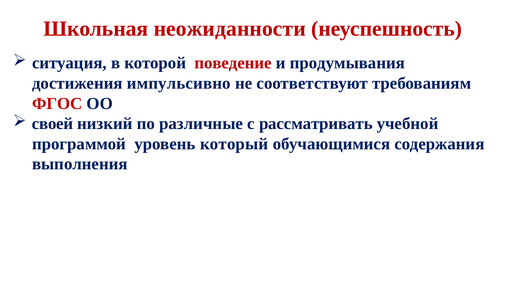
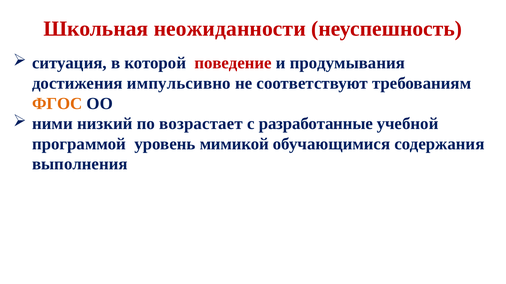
ФГОС colour: red -> orange
своей: своей -> ними
различные: различные -> возрастает
рассматривать: рассматривать -> разработанные
который: который -> мимикой
